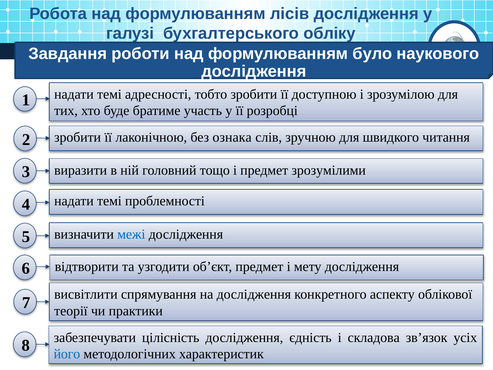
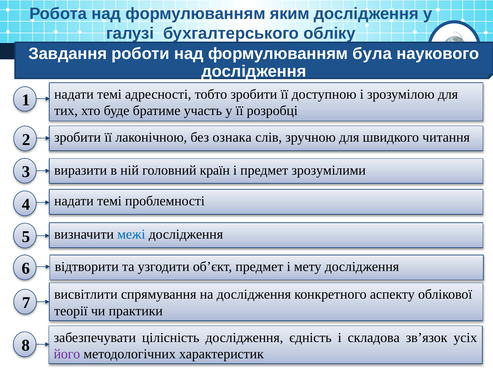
лісів: лісів -> яким
було: було -> була
тощо: тощо -> країн
його colour: blue -> purple
